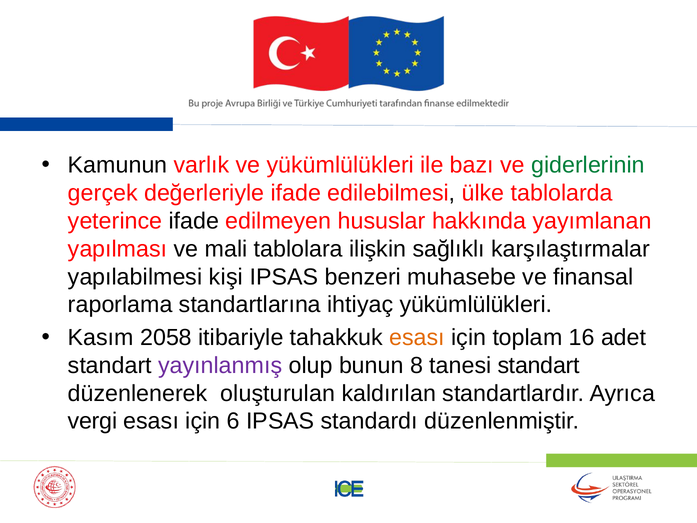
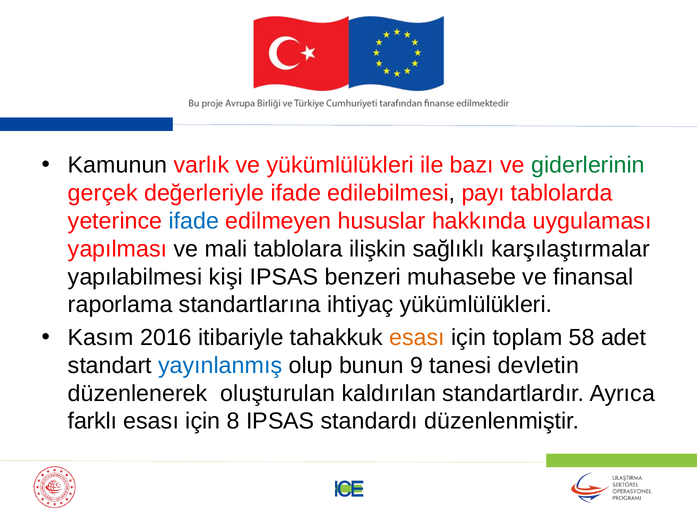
ülke: ülke -> payı
ifade at (194, 221) colour: black -> blue
yayımlanan: yayımlanan -> uygulaması
2058: 2058 -> 2016
16: 16 -> 58
yayınlanmış colour: purple -> blue
8: 8 -> 9
tanesi standart: standart -> devletin
vergi: vergi -> farklı
6: 6 -> 8
